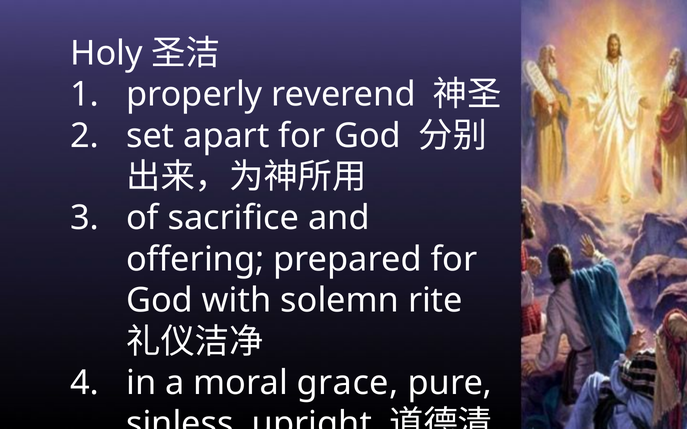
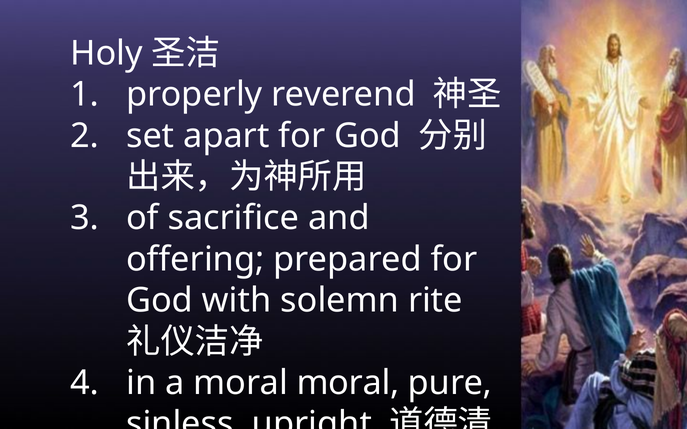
moral grace: grace -> moral
